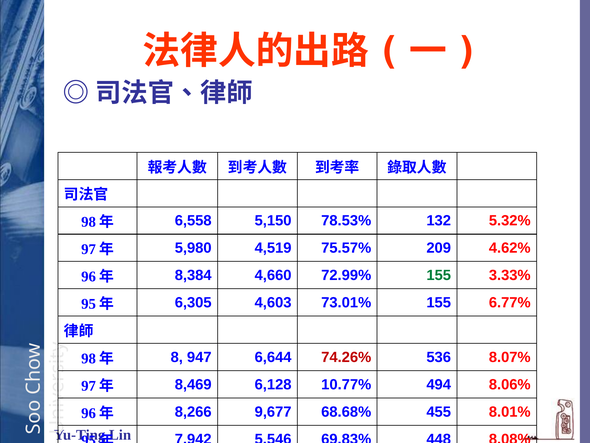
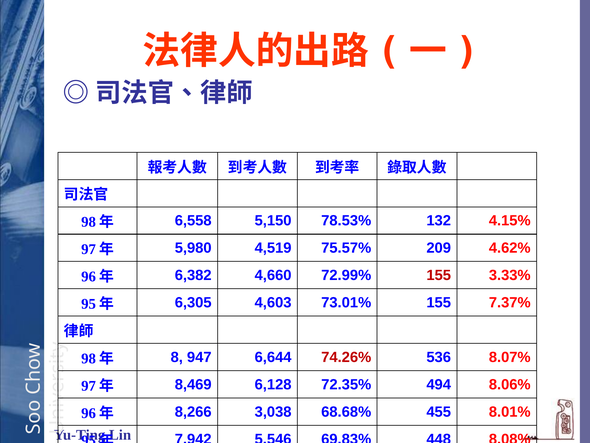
5.32%: 5.32% -> 4.15%
8,384: 8,384 -> 6,382
155 at (439, 275) colour: green -> red
6.77%: 6.77% -> 7.37%
10.77%: 10.77% -> 72.35%
9,677: 9,677 -> 3,038
